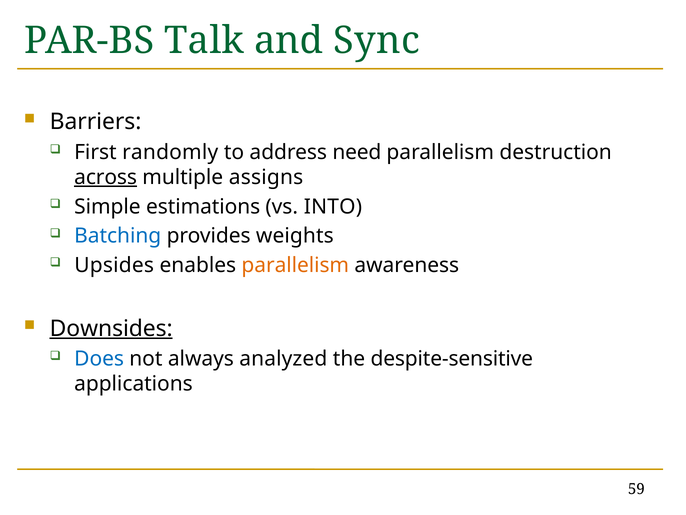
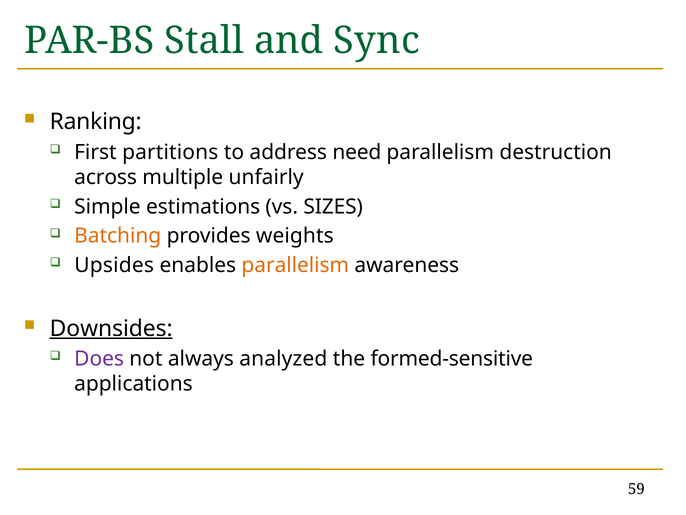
Talk: Talk -> Stall
Barriers: Barriers -> Ranking
randomly: randomly -> partitions
across underline: present -> none
assigns: assigns -> unfairly
INTO: INTO -> SIZES
Batching colour: blue -> orange
Does colour: blue -> purple
despite-sensitive: despite-sensitive -> formed-sensitive
